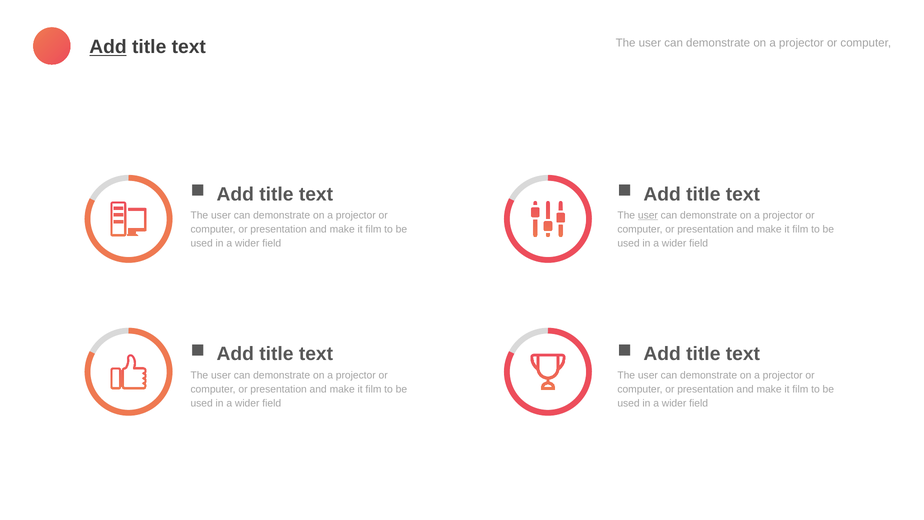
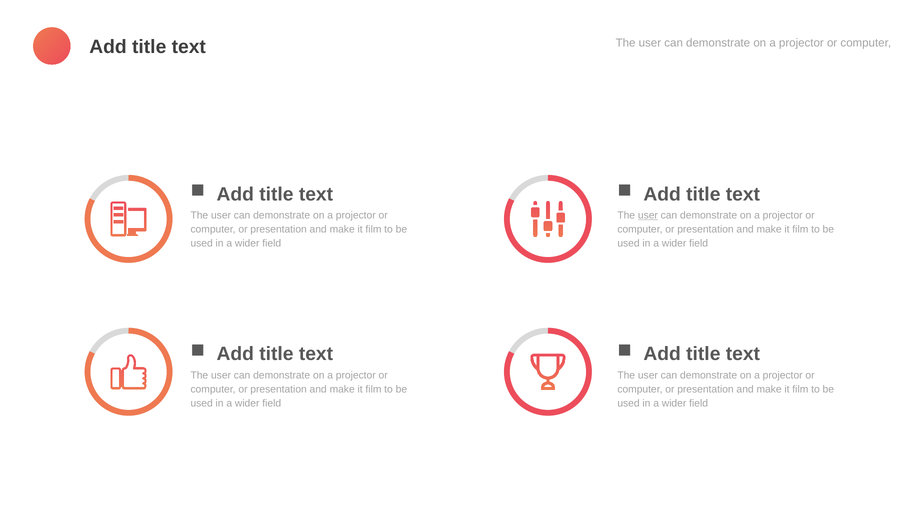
Add at (108, 47) underline: present -> none
